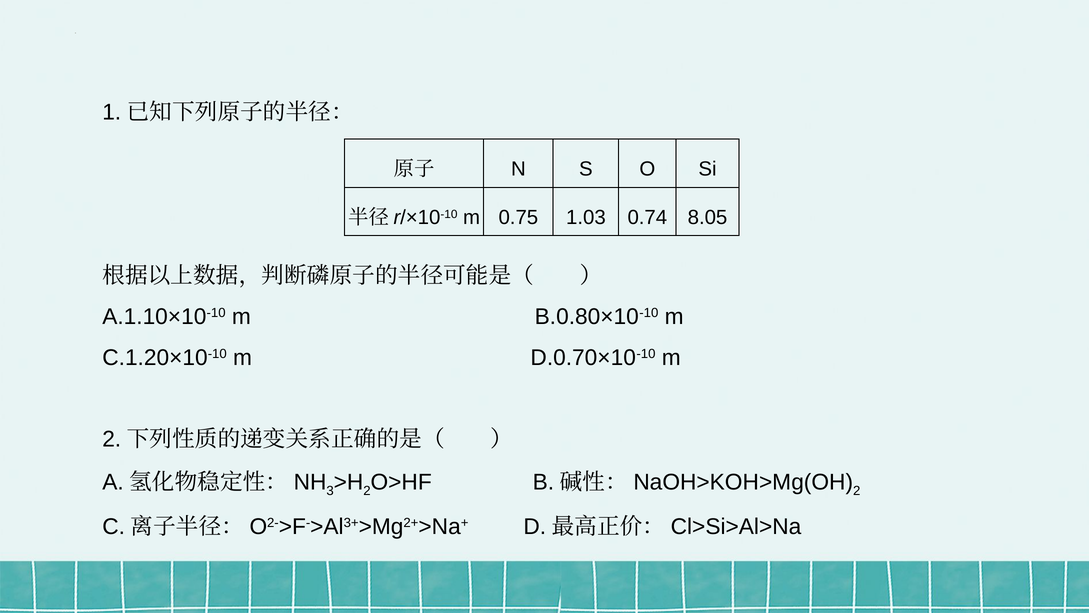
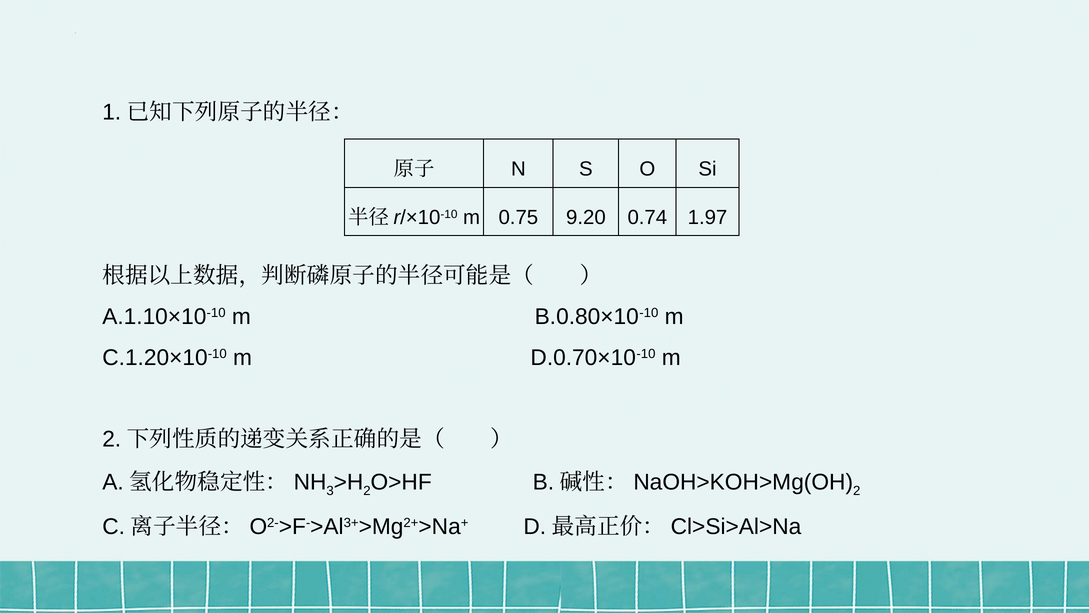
1.03: 1.03 -> 9.20
8.05: 8.05 -> 1.97
